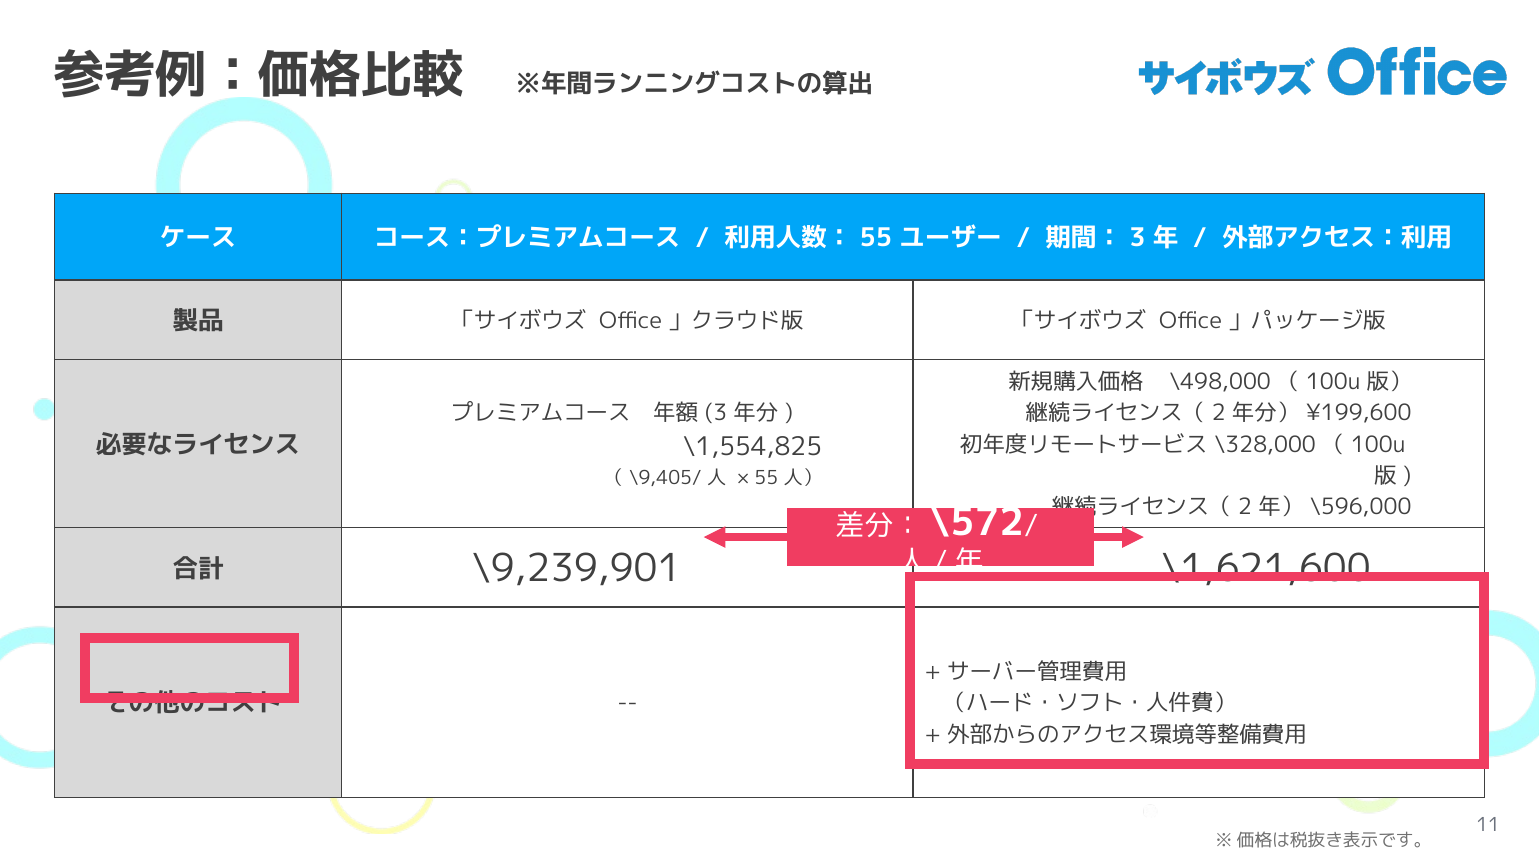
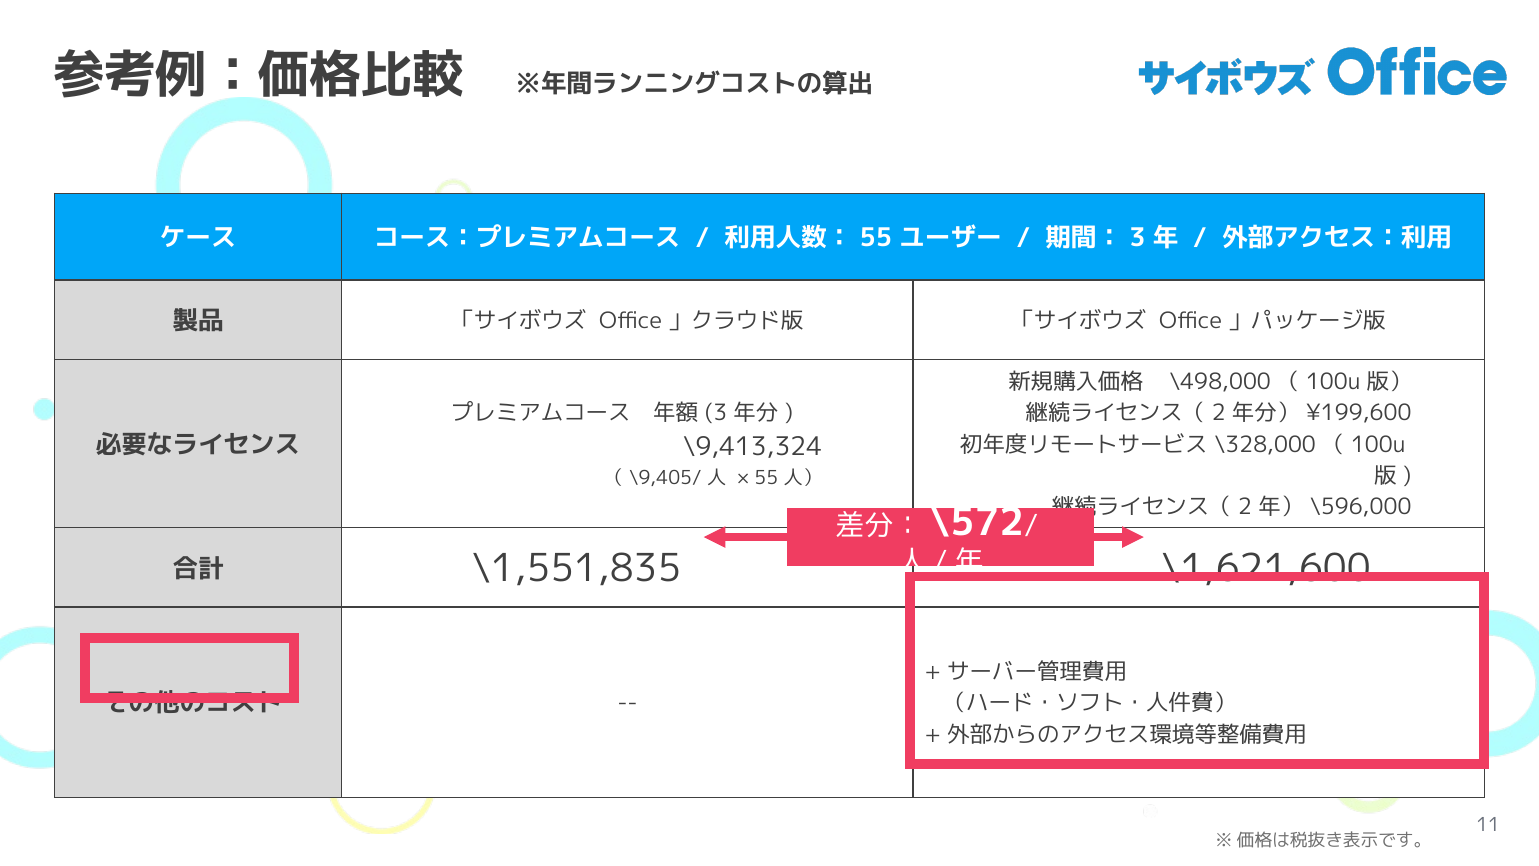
\1,554,825: \1,554,825 -> \9,413,324
\9,239,901: \9,239,901 -> \1,551,835
